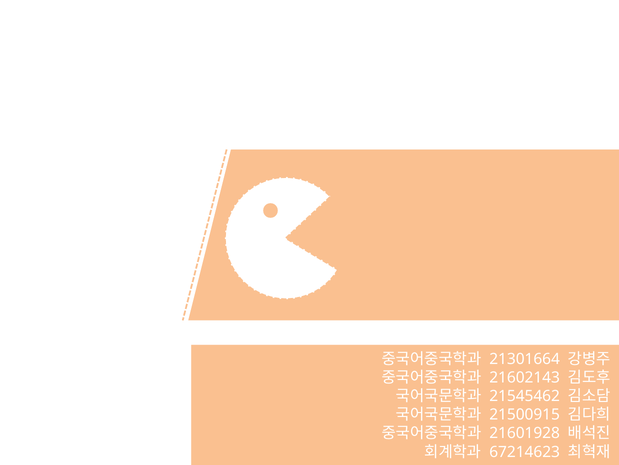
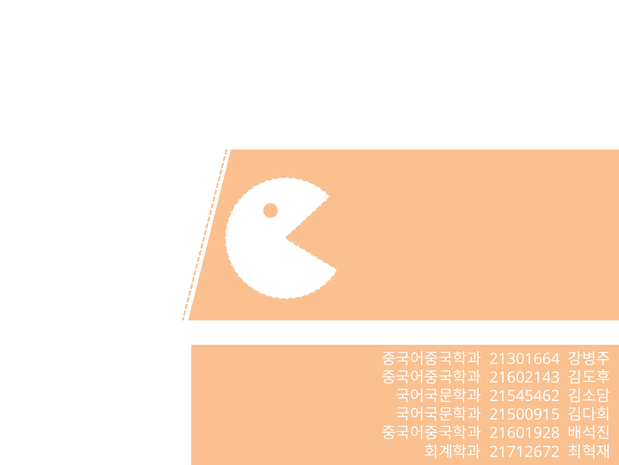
67214623: 67214623 -> 21712672
